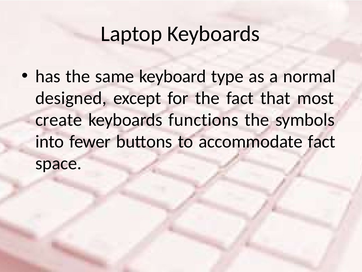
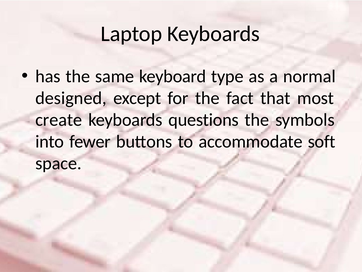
functions: functions -> questions
accommodate fact: fact -> soft
